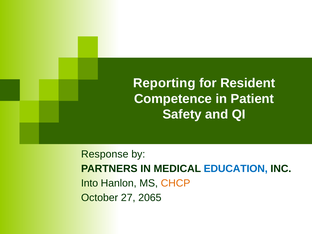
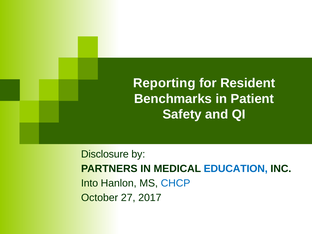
Competence: Competence -> Benchmarks
Response: Response -> Disclosure
CHCP colour: orange -> blue
2065: 2065 -> 2017
